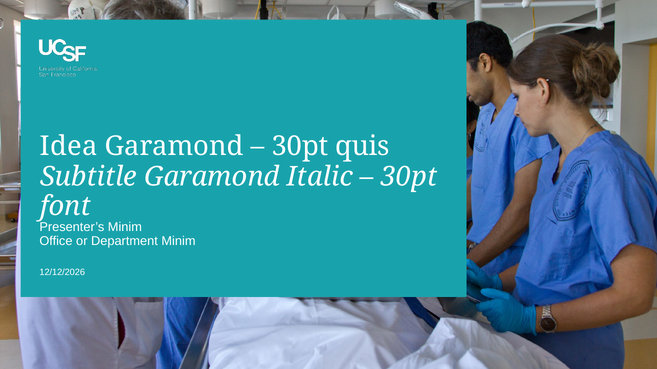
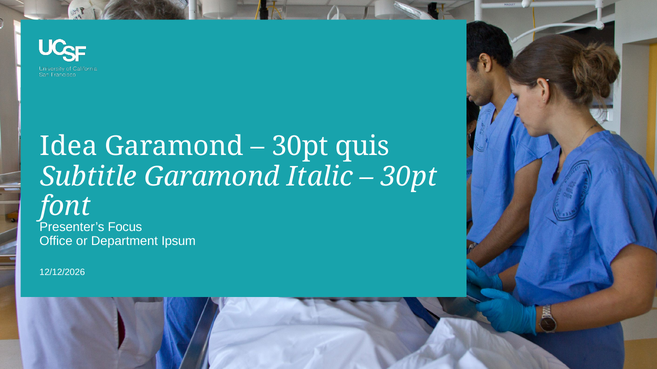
Presenter’s Minim: Minim -> Focus
Department Minim: Minim -> Ipsum
